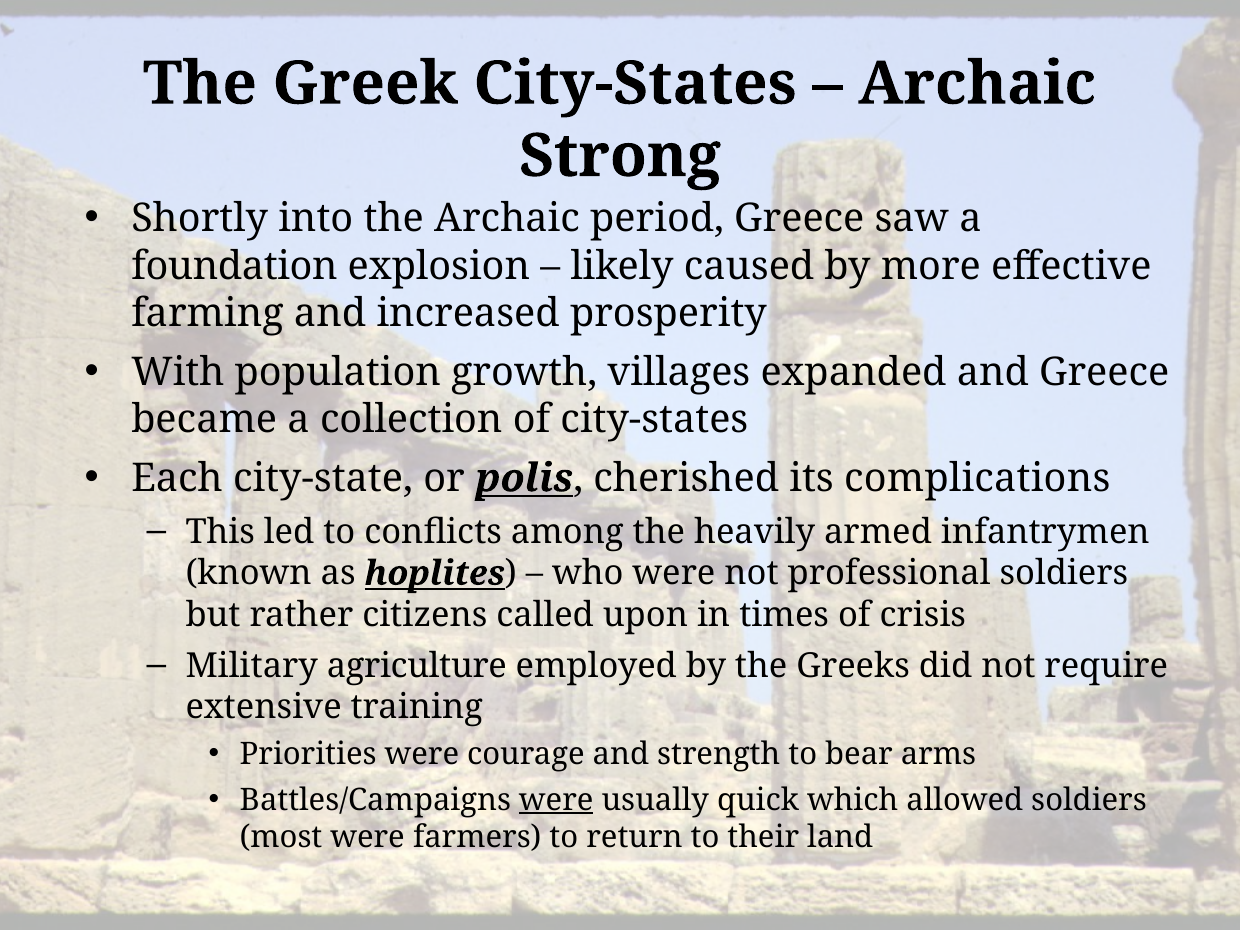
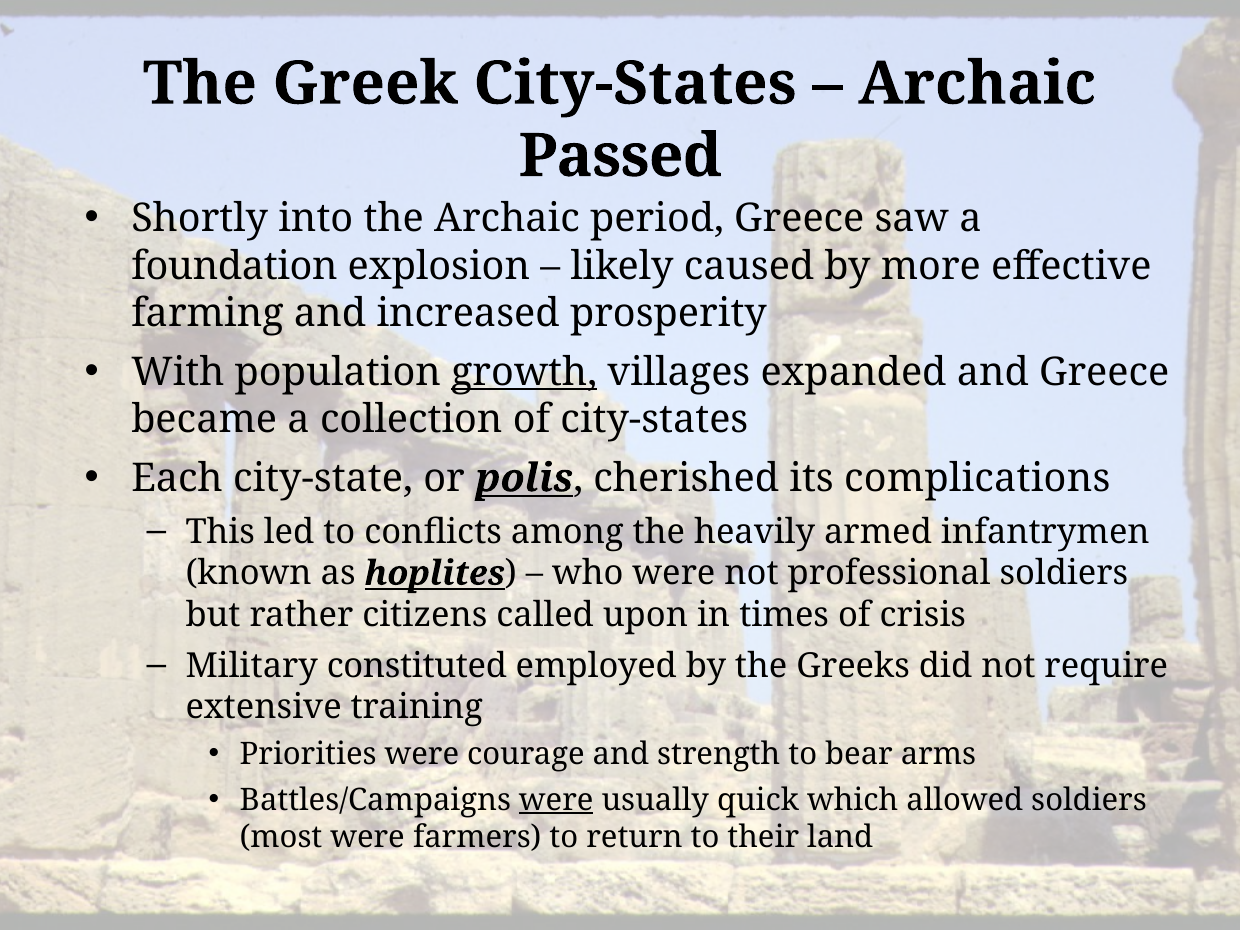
Strong: Strong -> Passed
growth underline: none -> present
agriculture: agriculture -> constituted
